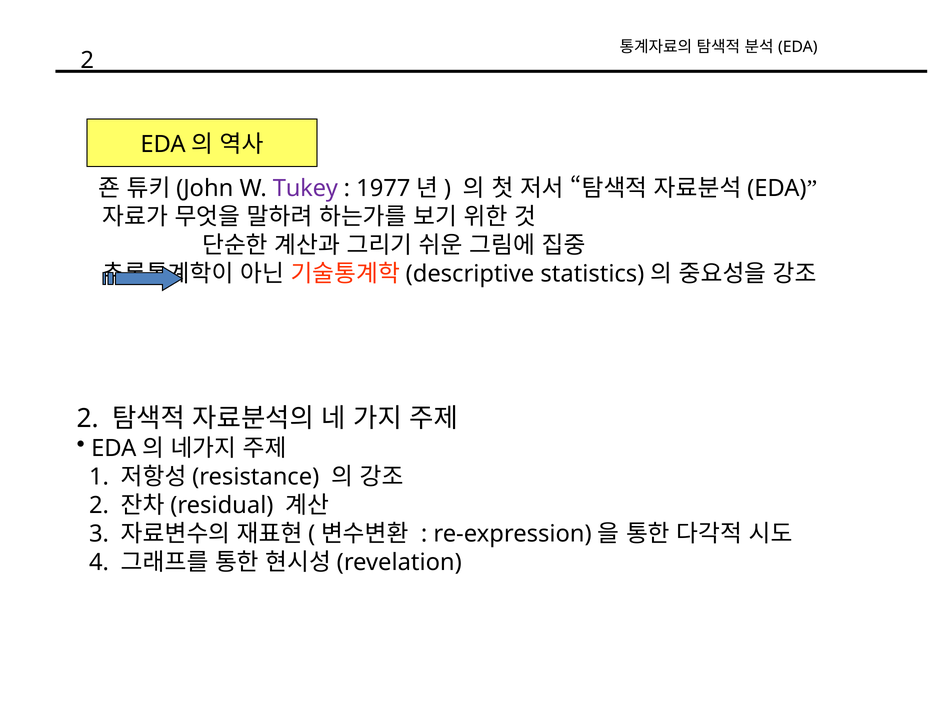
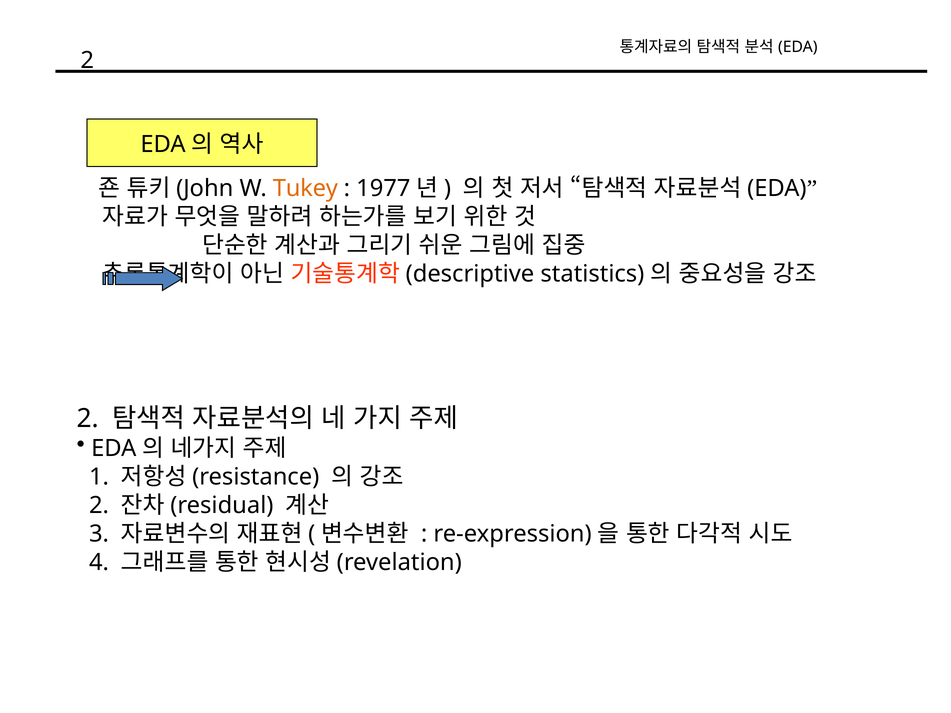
Tukey colour: purple -> orange
